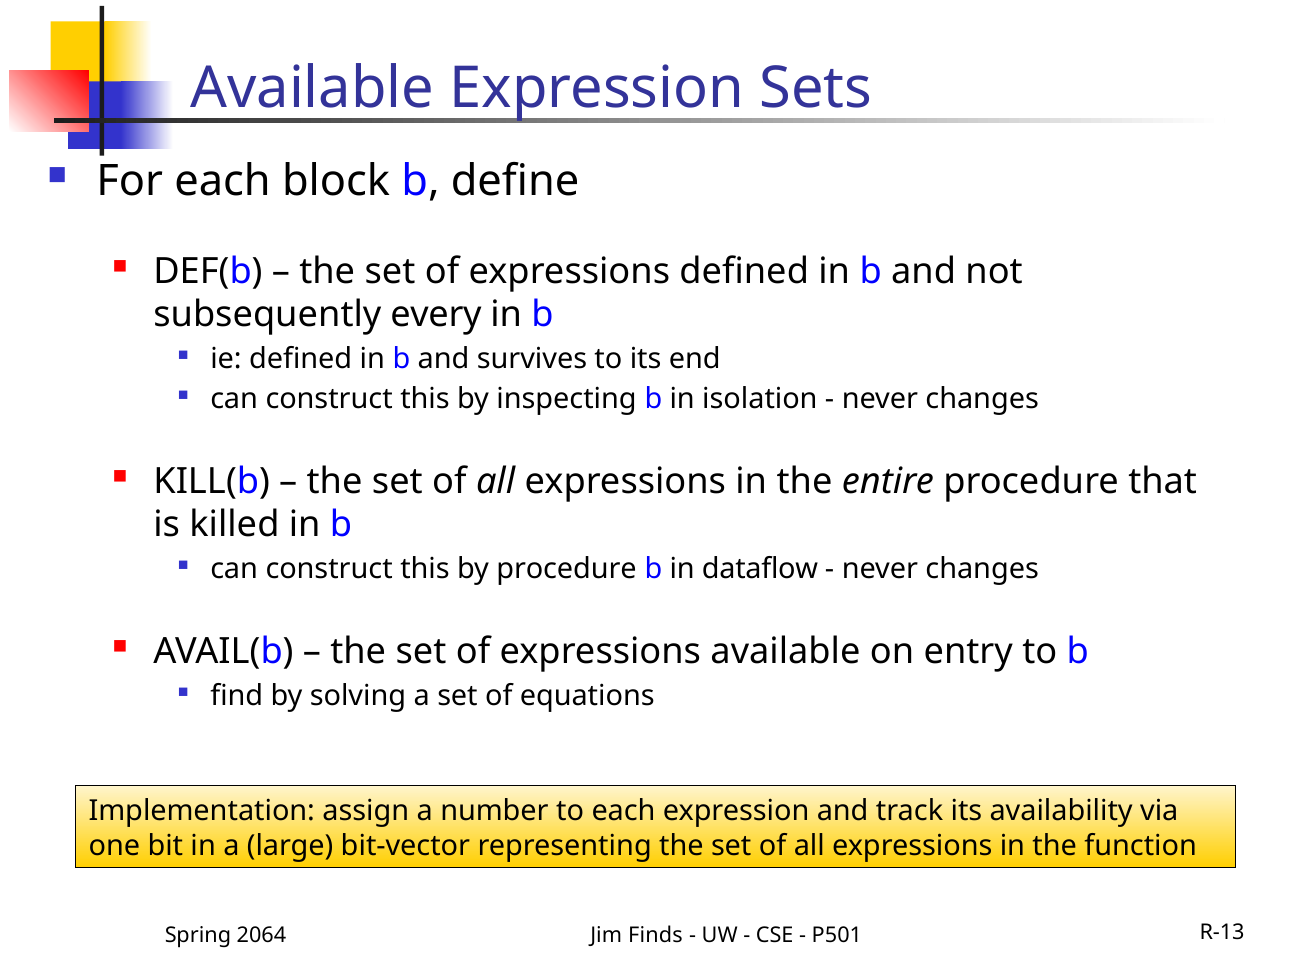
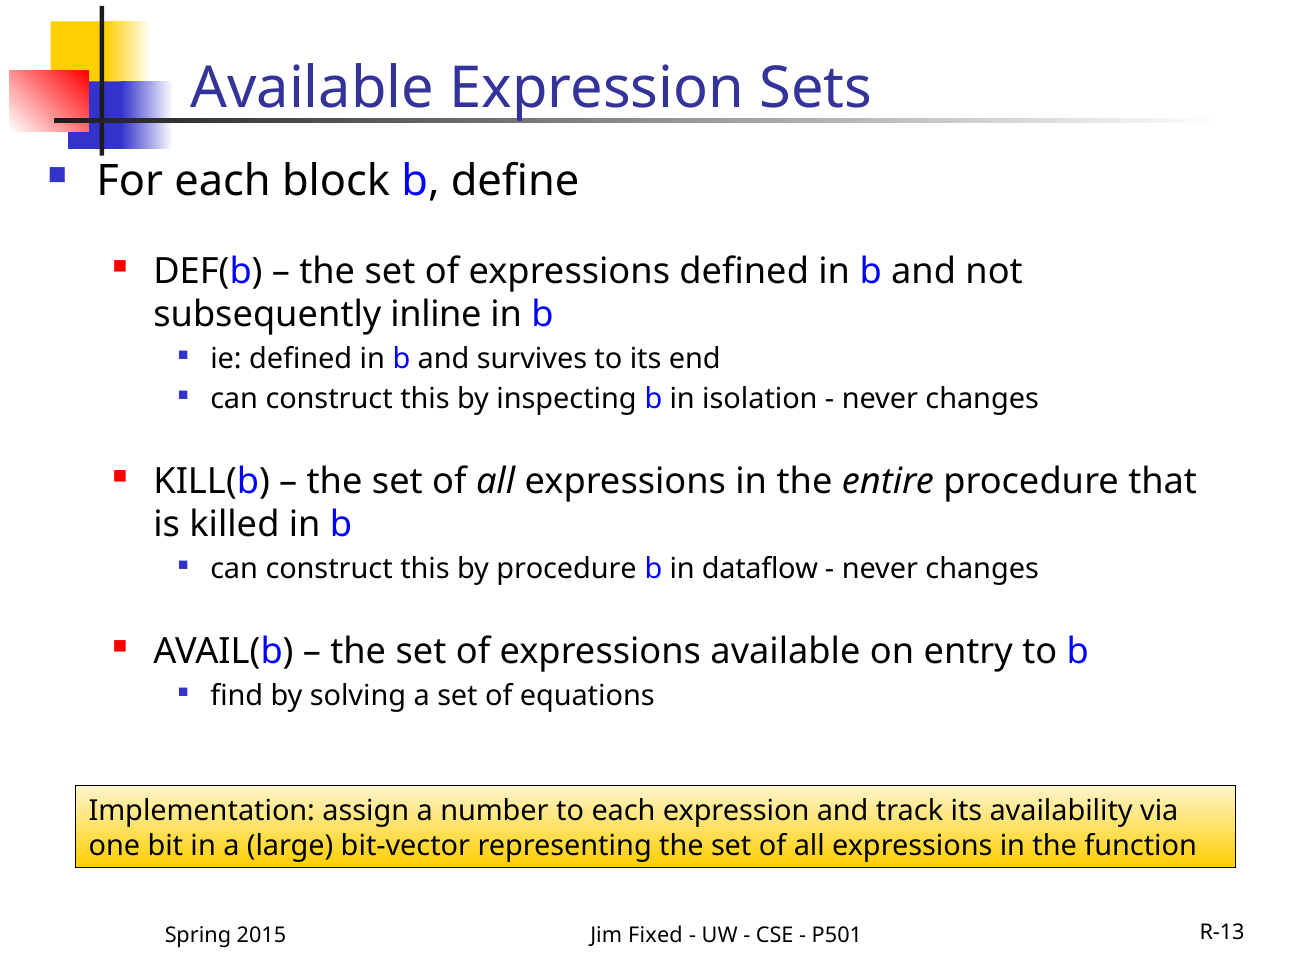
every: every -> inline
2064: 2064 -> 2015
Finds: Finds -> Fixed
